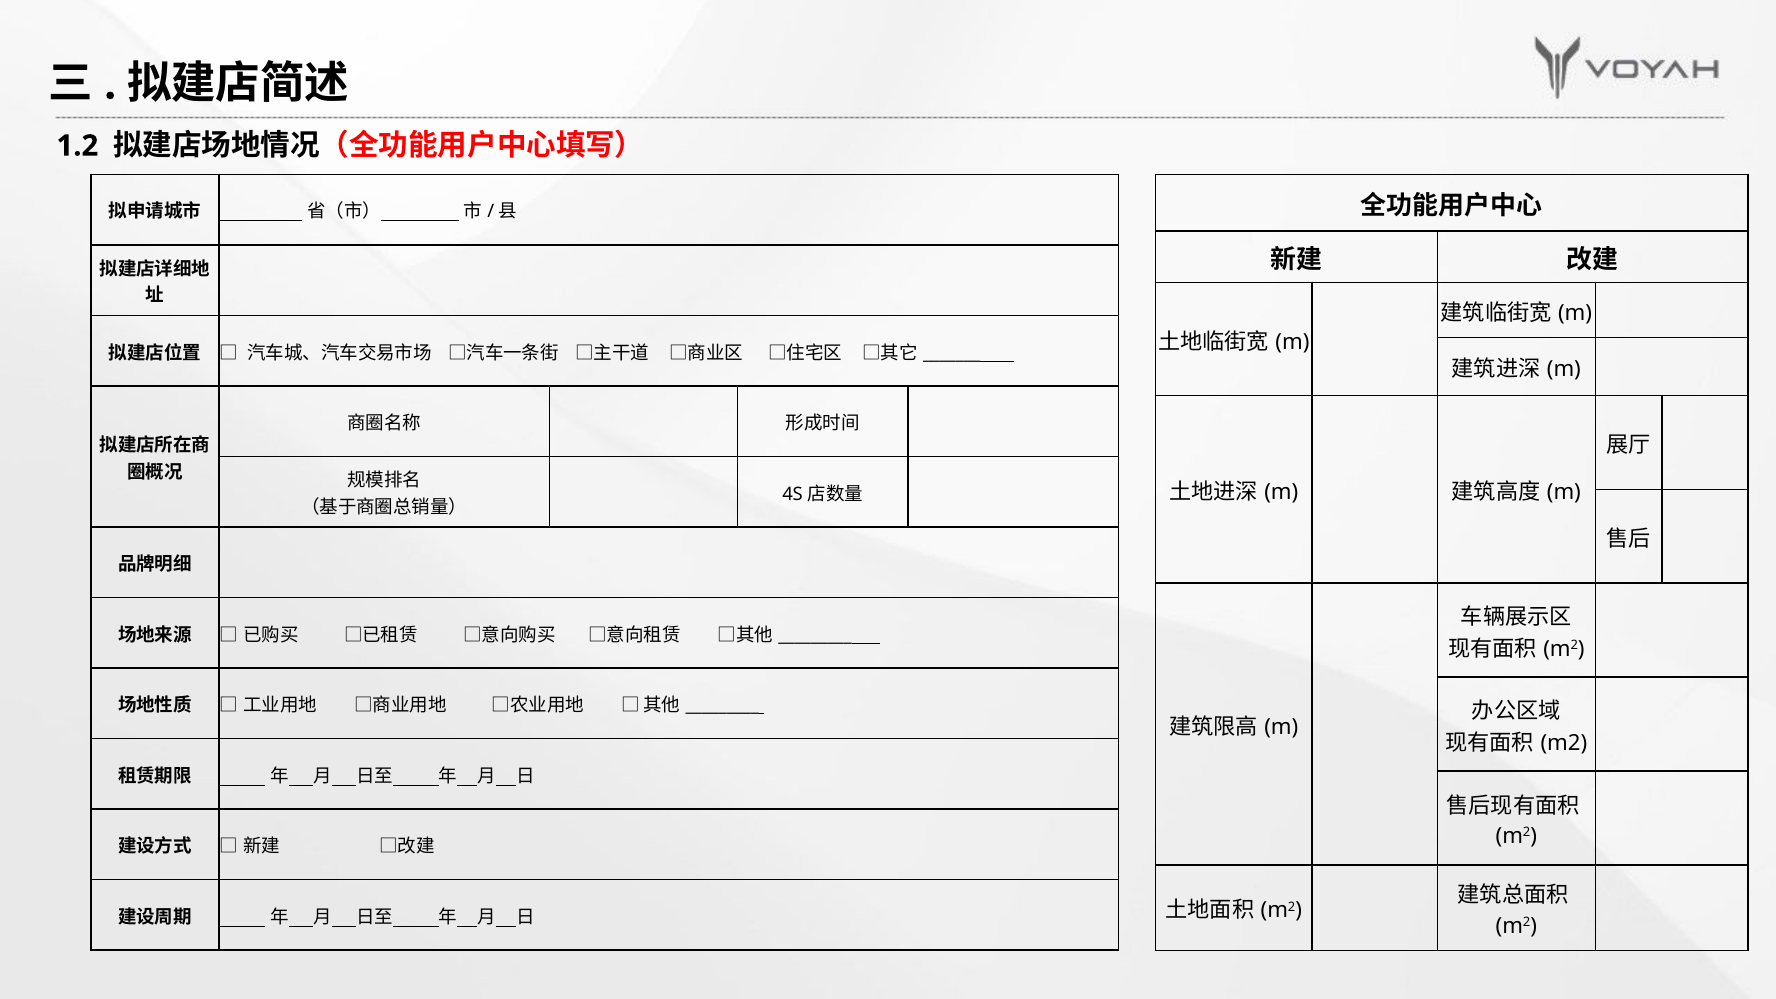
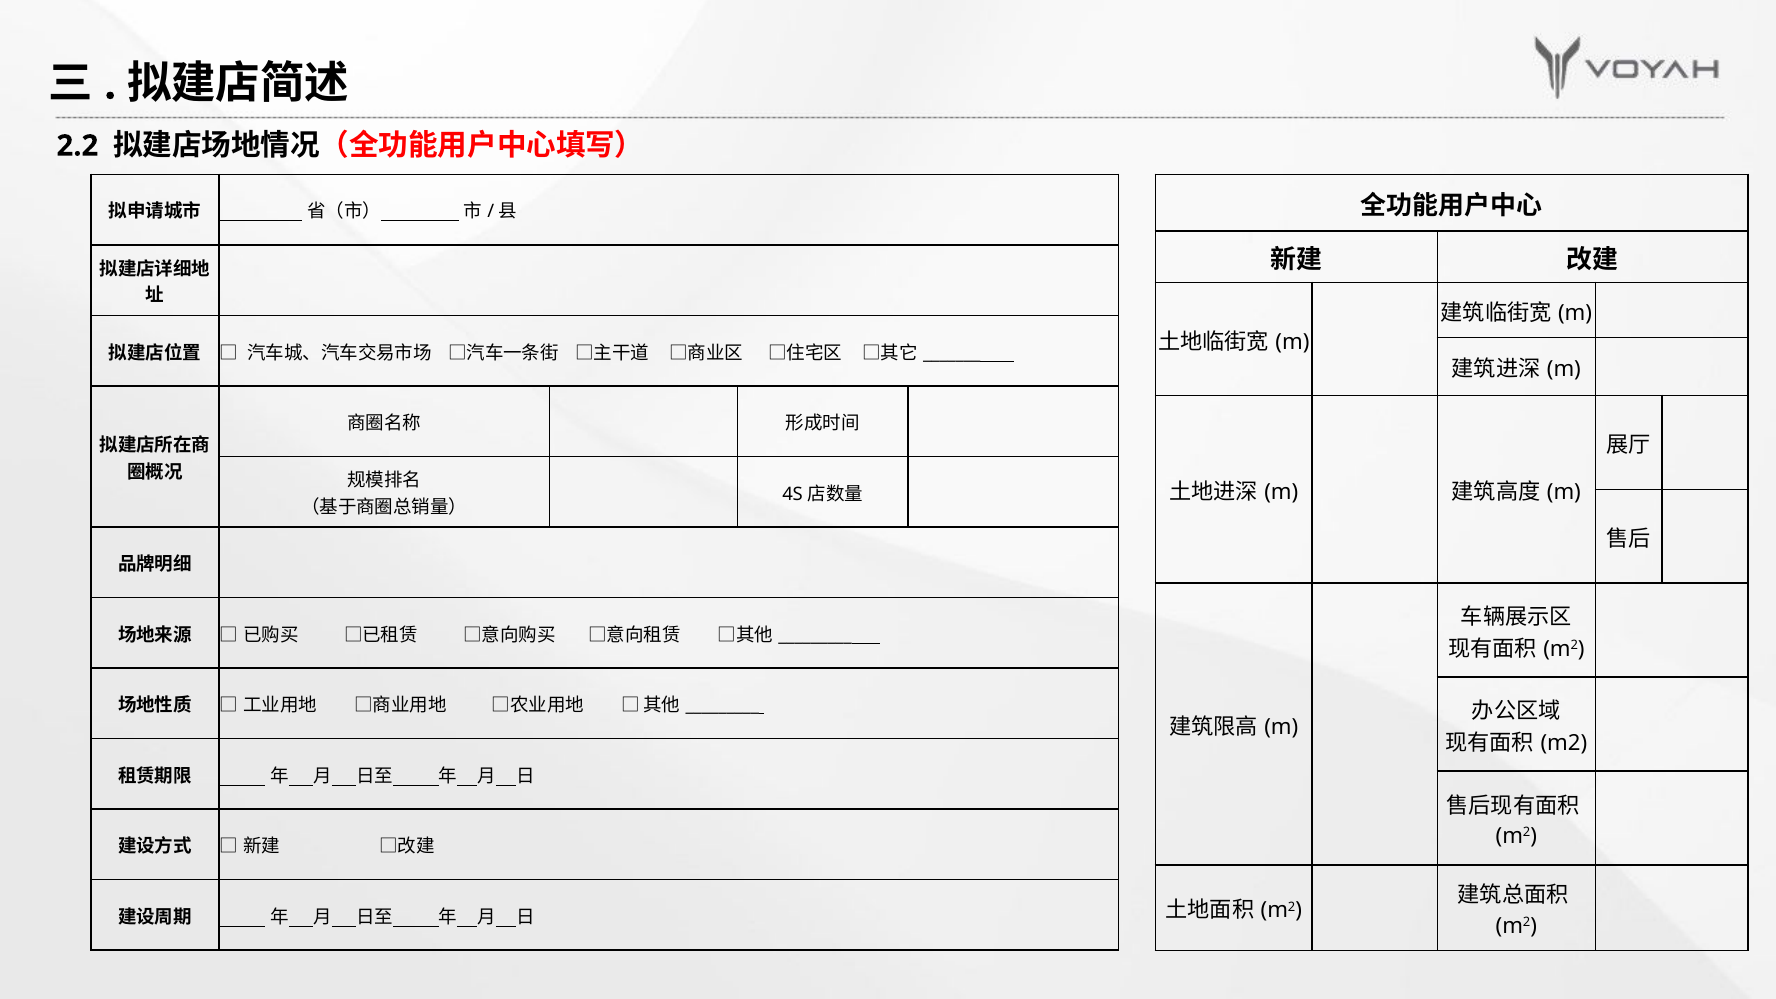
1.2: 1.2 -> 2.2
